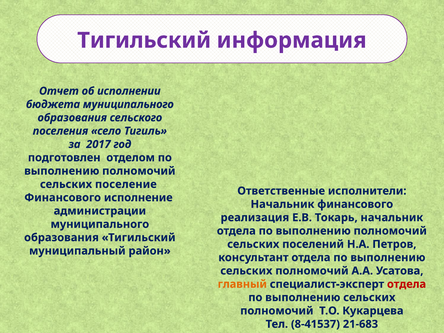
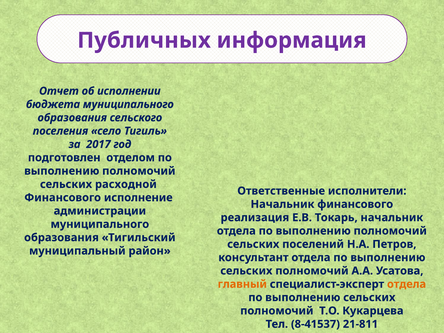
Тигильский at (144, 40): Тигильский -> Публичных
поселение: поселение -> расходной
отдела at (407, 284) colour: red -> orange
21-683: 21-683 -> 21-811
